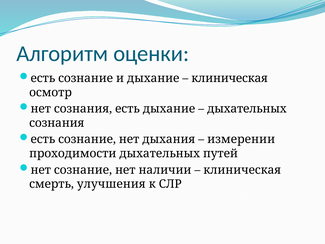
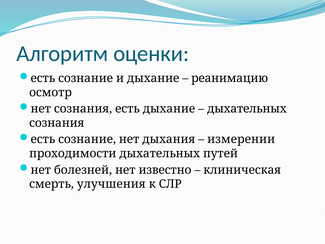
клиническая at (230, 78): клиническая -> реанимацию
нет сознание: сознание -> болезней
наличии: наличии -> известно
